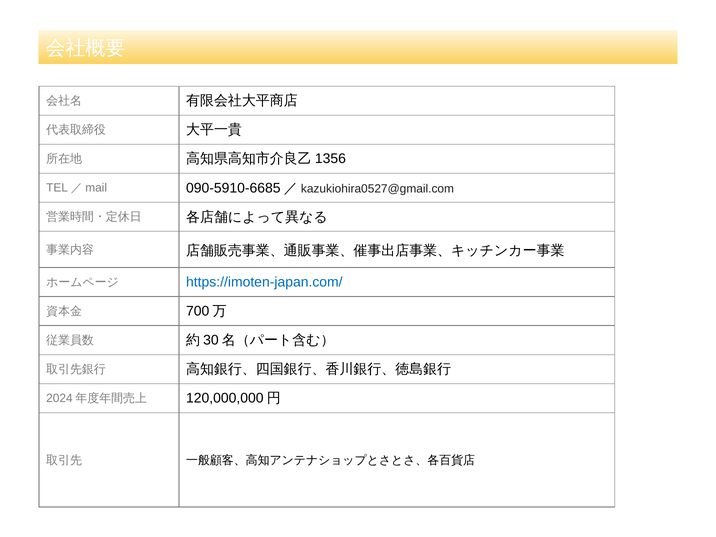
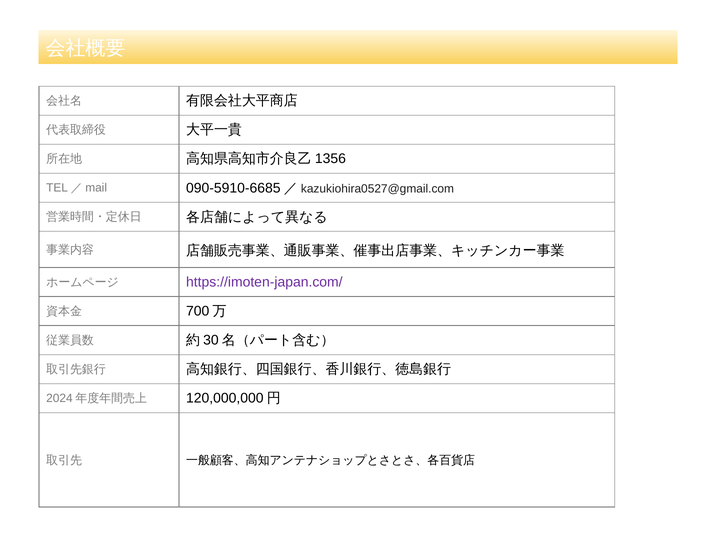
https://imoten-japan.com/ colour: blue -> purple
